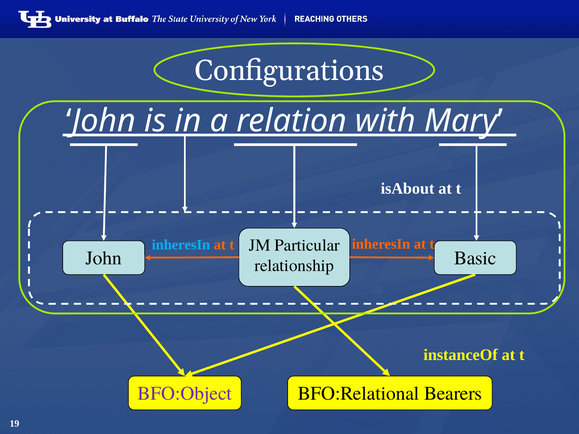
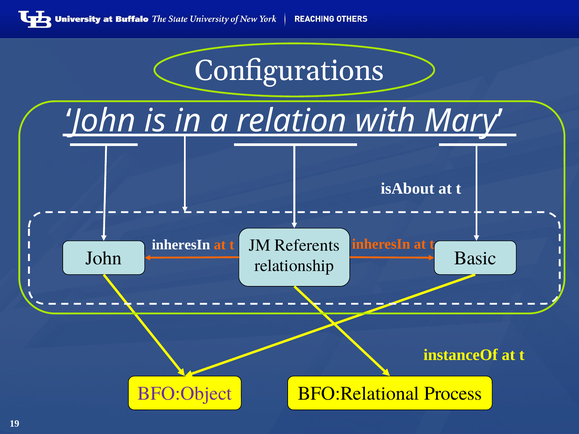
inheresIn at (181, 245) colour: light blue -> white
Particular: Particular -> Referents
Bearers: Bearers -> Process
